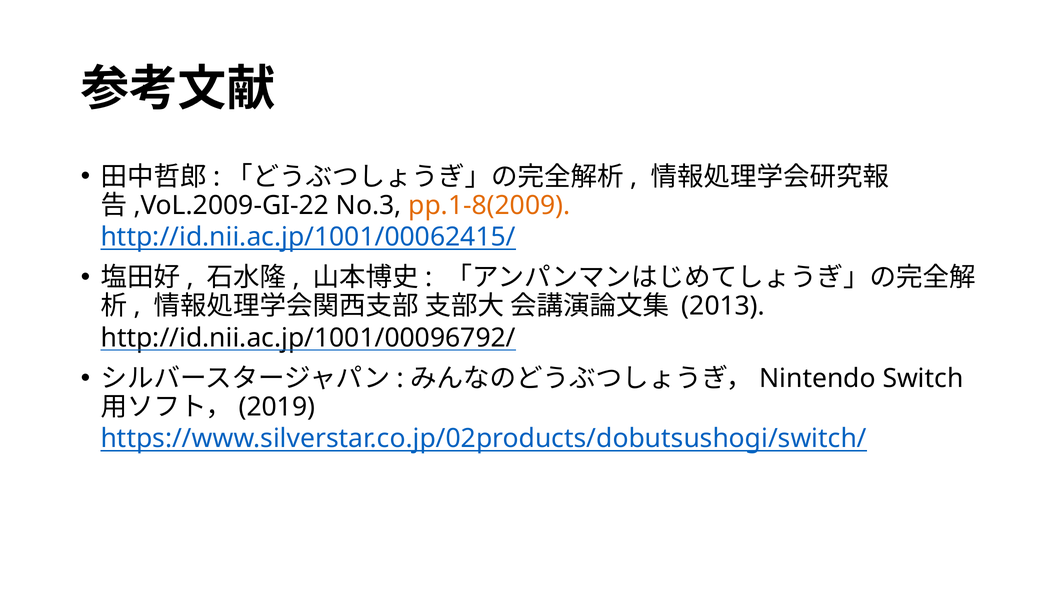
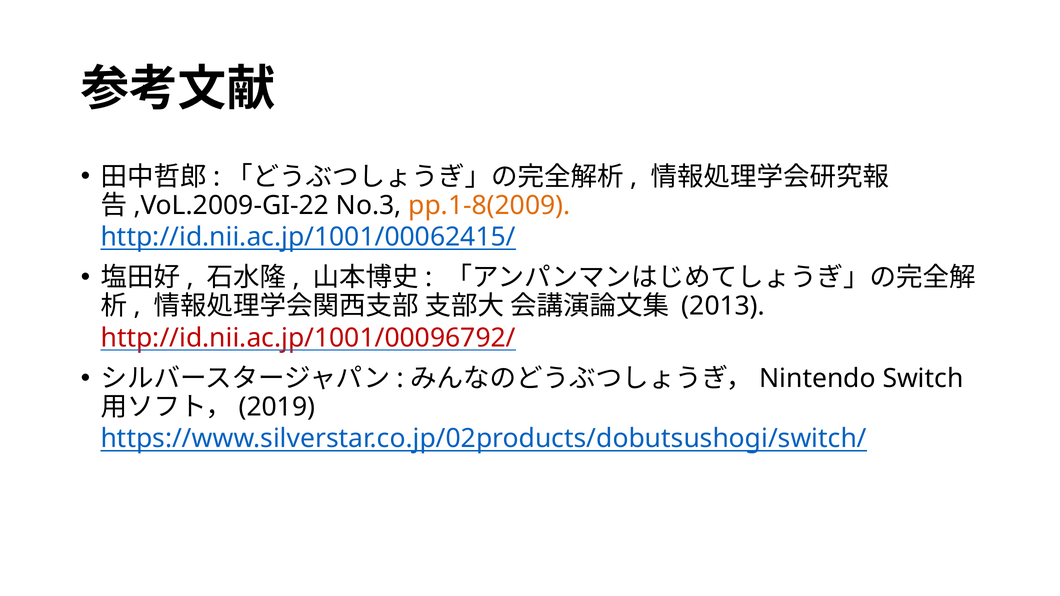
http://id.nii.ac.jp/1001/00096792/ colour: black -> red
